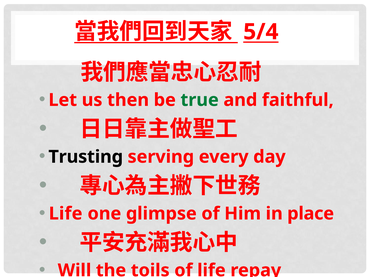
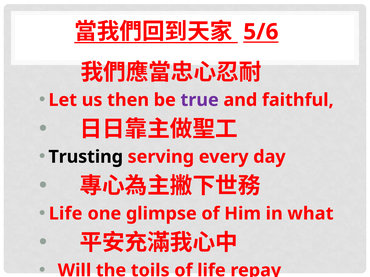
5/4: 5/4 -> 5/6
true colour: green -> purple
place: place -> what
